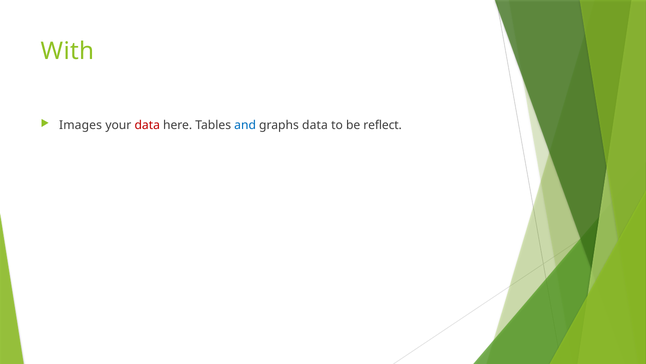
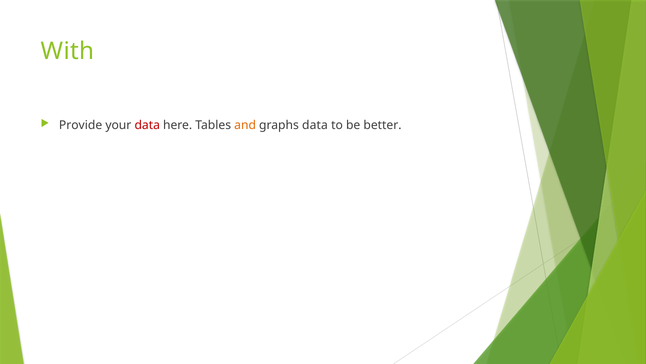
Images: Images -> Provide
and colour: blue -> orange
reflect: reflect -> better
